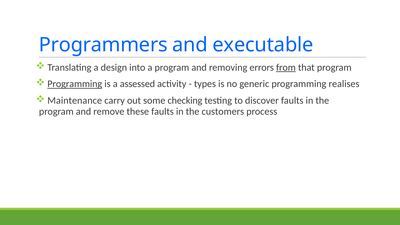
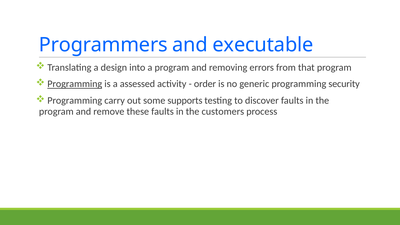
from underline: present -> none
types: types -> order
realises: realises -> security
Maintenance at (75, 101): Maintenance -> Programming
checking: checking -> supports
